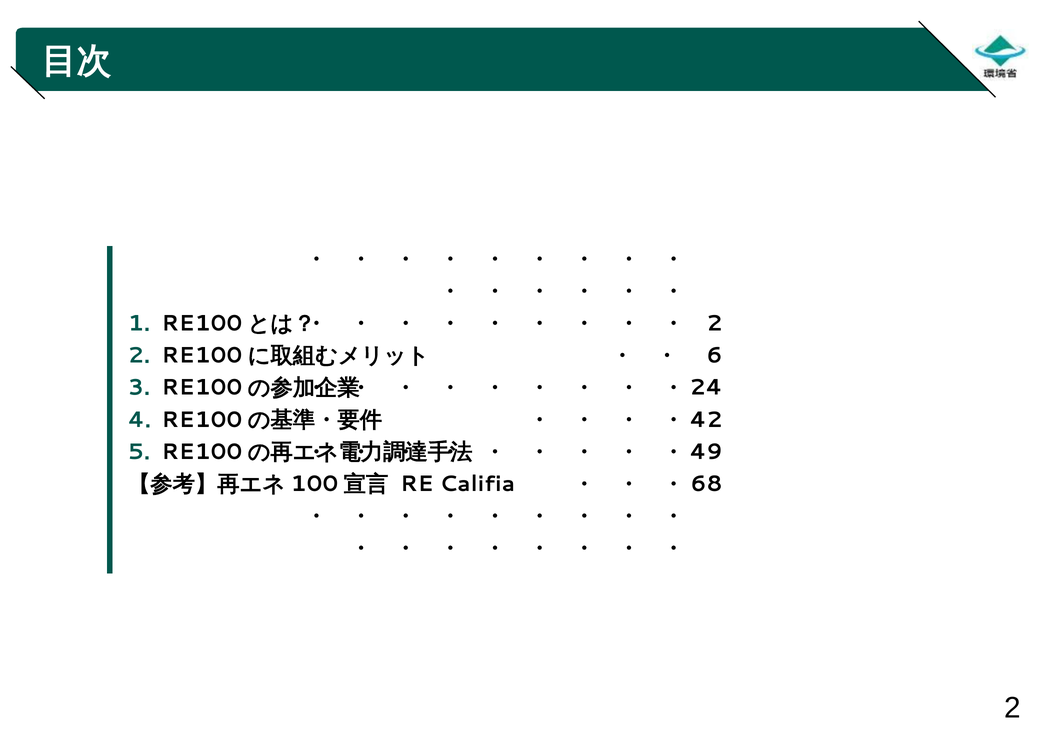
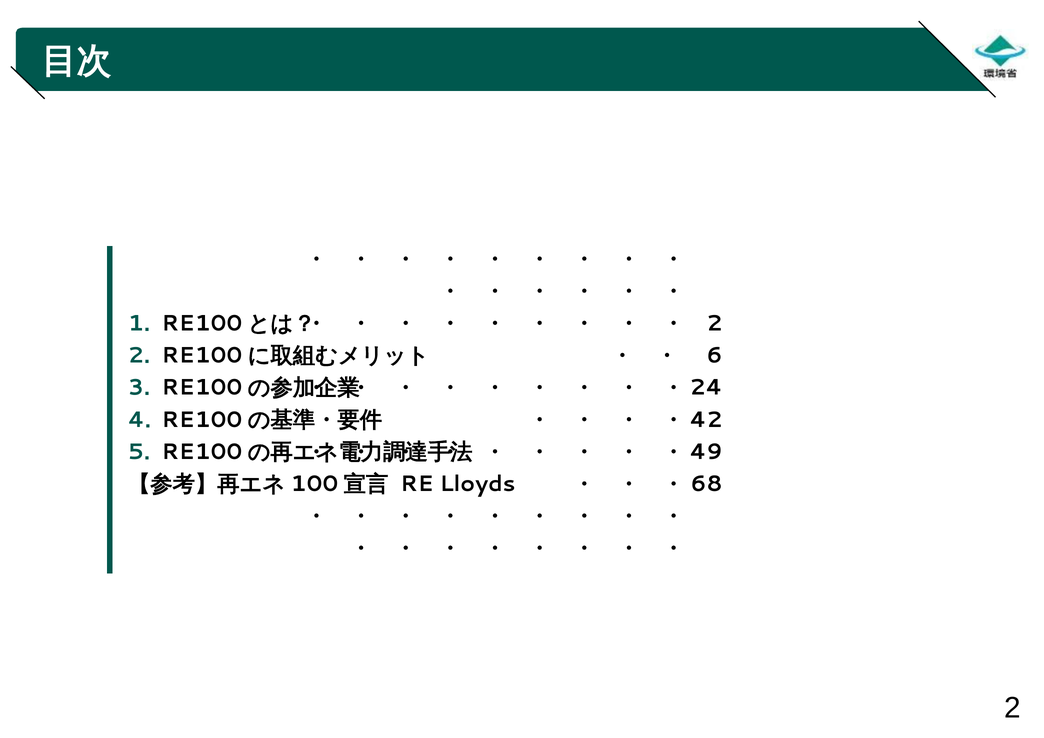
Califia: Califia -> Lloyds
